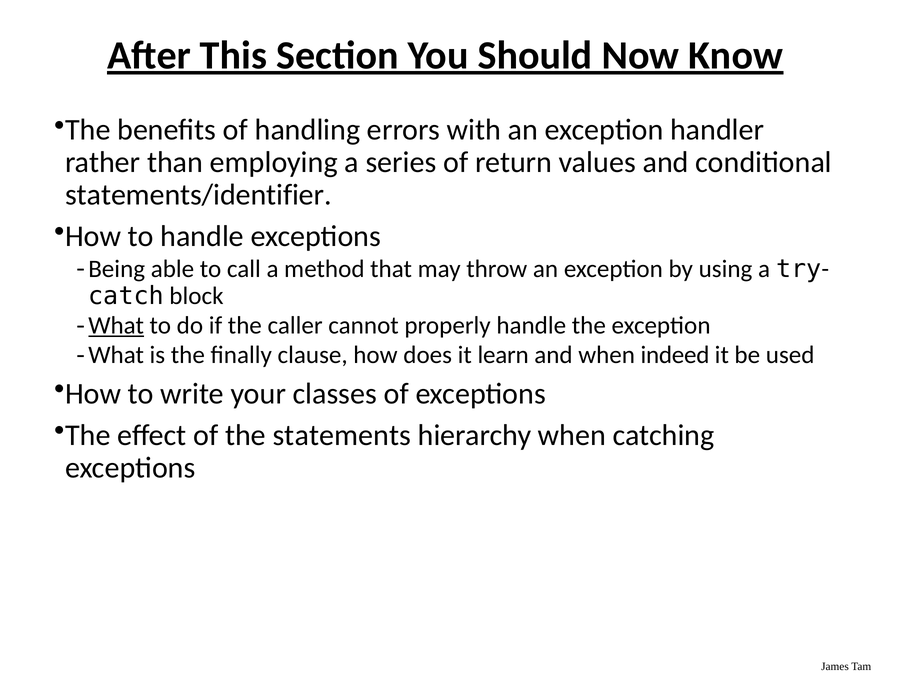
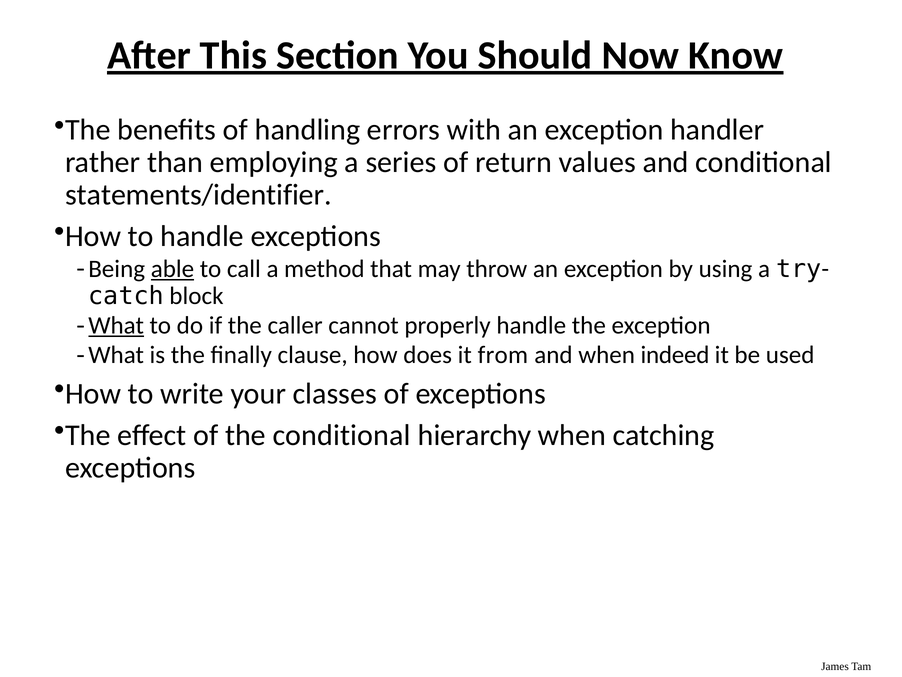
able underline: none -> present
learn: learn -> from
the statements: statements -> conditional
